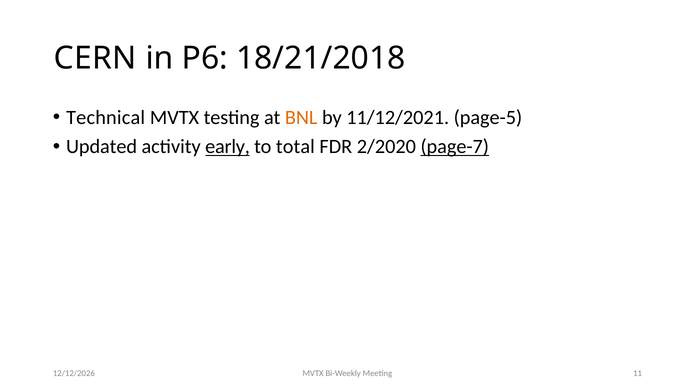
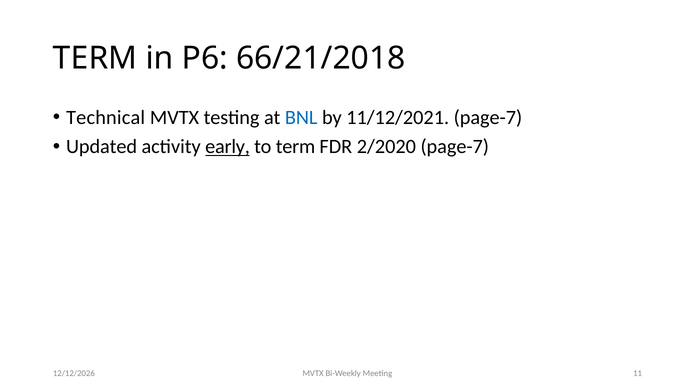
CERN at (95, 58): CERN -> TERM
18/21/2018: 18/21/2018 -> 66/21/2018
BNL colour: orange -> blue
11/12/2021 page-5: page-5 -> page-7
to total: total -> term
page-7 at (455, 147) underline: present -> none
